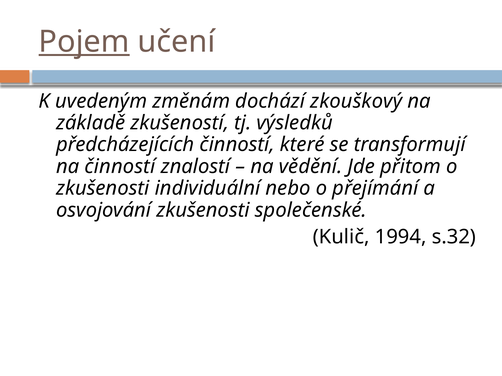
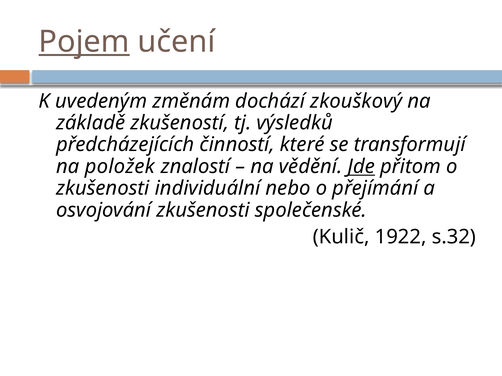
na činností: činností -> položek
Jde underline: none -> present
1994: 1994 -> 1922
